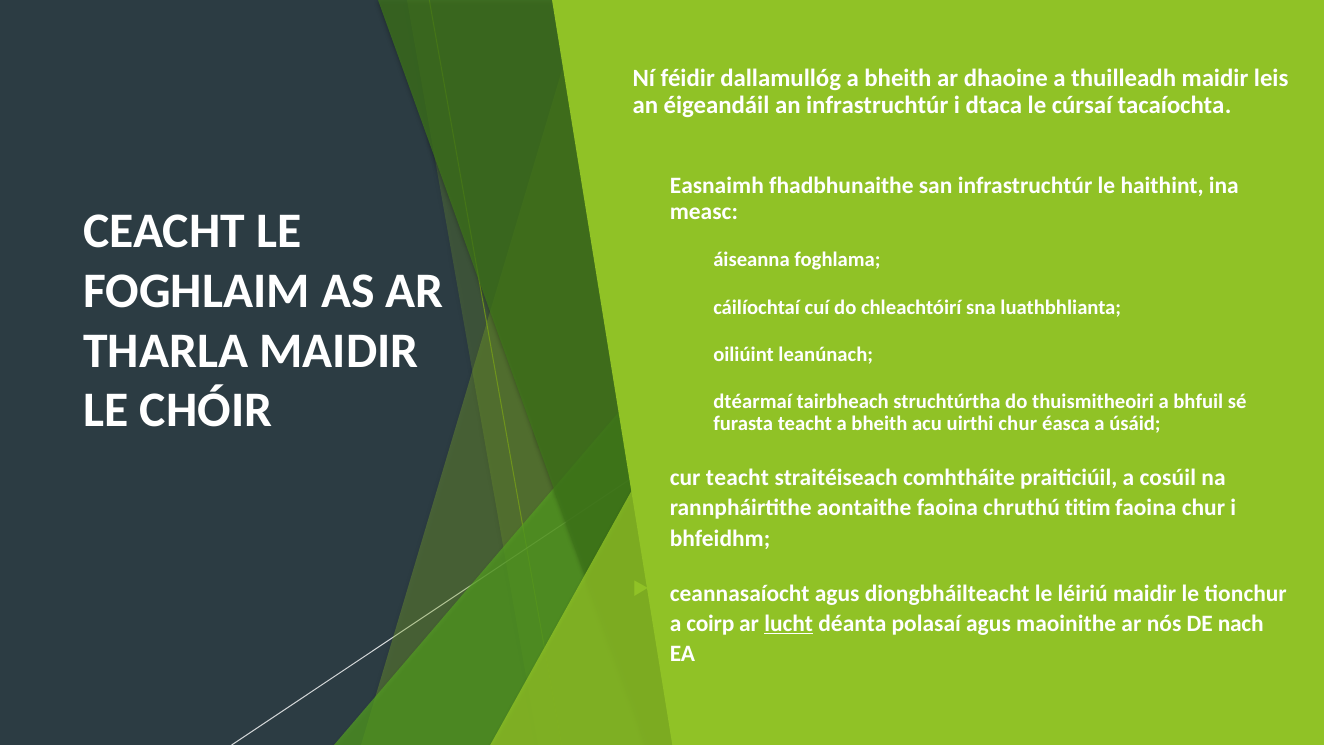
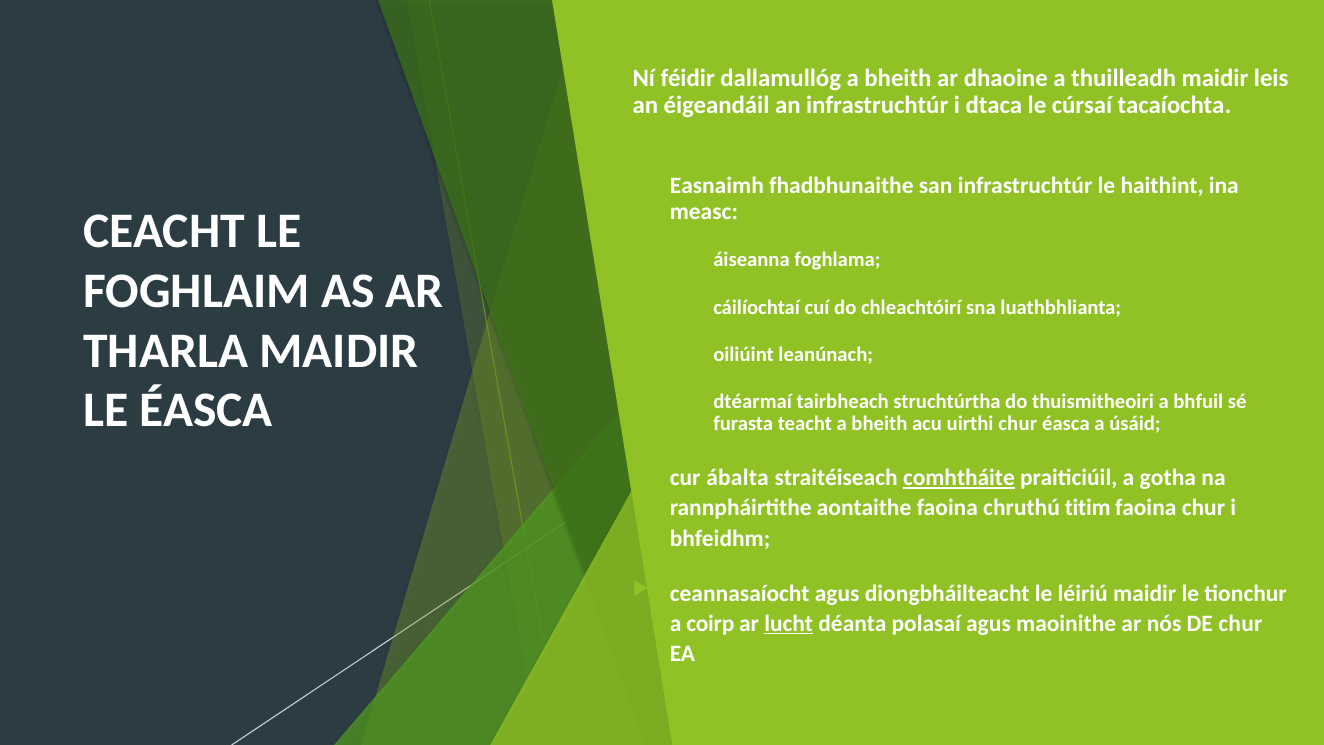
LE CHÓIR: CHÓIR -> ÉASCA
cur teacht: teacht -> ábalta
comhtháite underline: none -> present
cosúil: cosúil -> gotha
DE nach: nach -> chur
